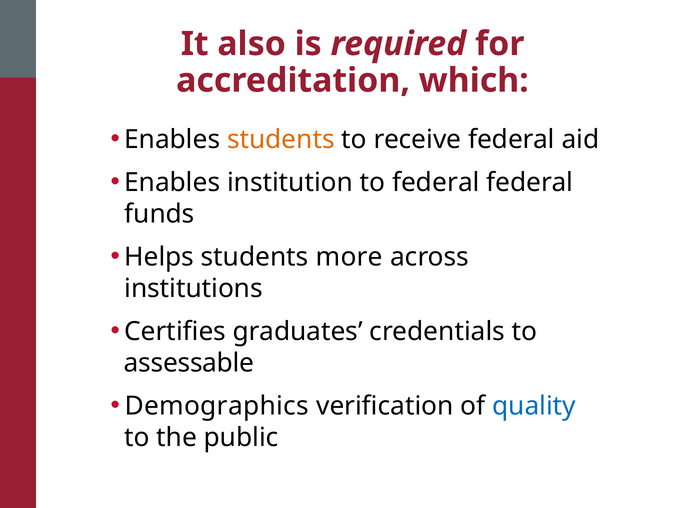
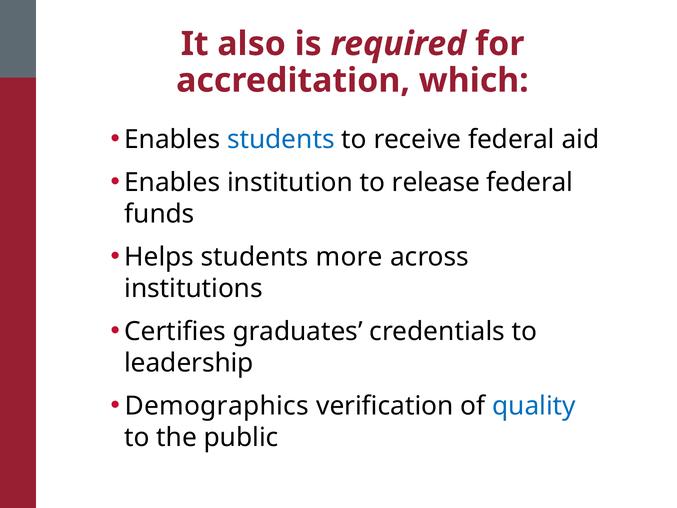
students at (281, 140) colour: orange -> blue
to federal: federal -> release
assessable: assessable -> leadership
